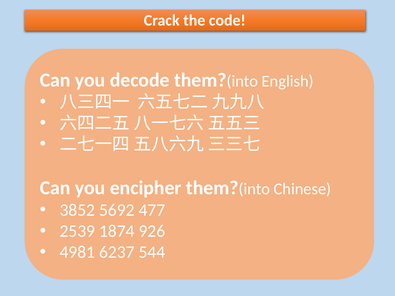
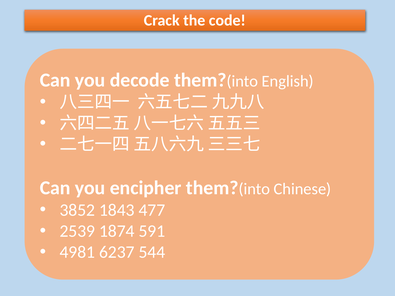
5692: 5692 -> 1843
926: 926 -> 591
